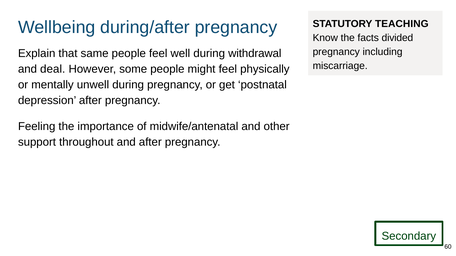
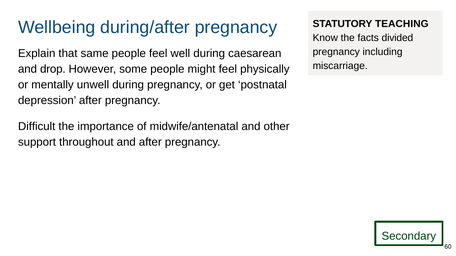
withdrawal: withdrawal -> caesarean
deal: deal -> drop
Feeling: Feeling -> Difficult
